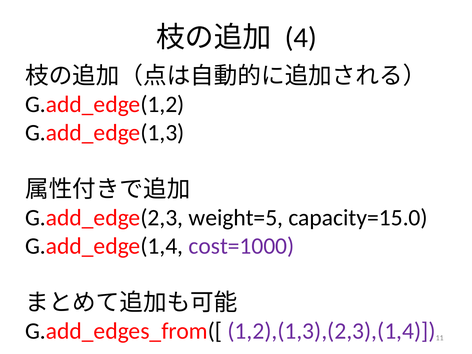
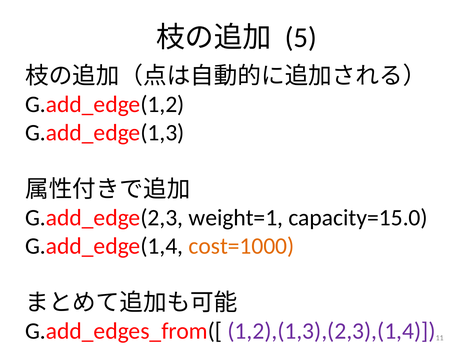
4: 4 -> 5
weight=5: weight=5 -> weight=1
cost=1000 colour: purple -> orange
